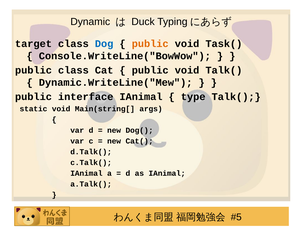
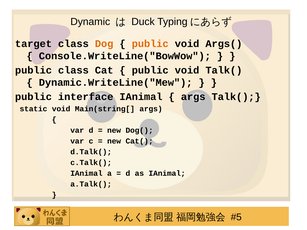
Dog colour: blue -> orange
Task(: Task( -> Args(
type at (193, 97): type -> args
